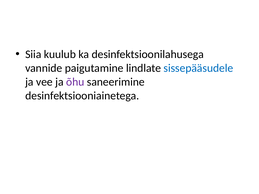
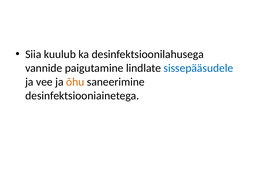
õhu colour: purple -> orange
